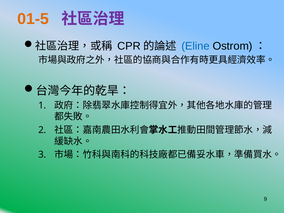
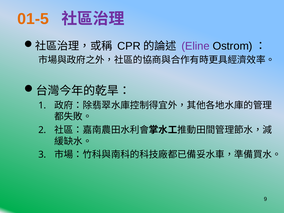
Eline colour: blue -> purple
